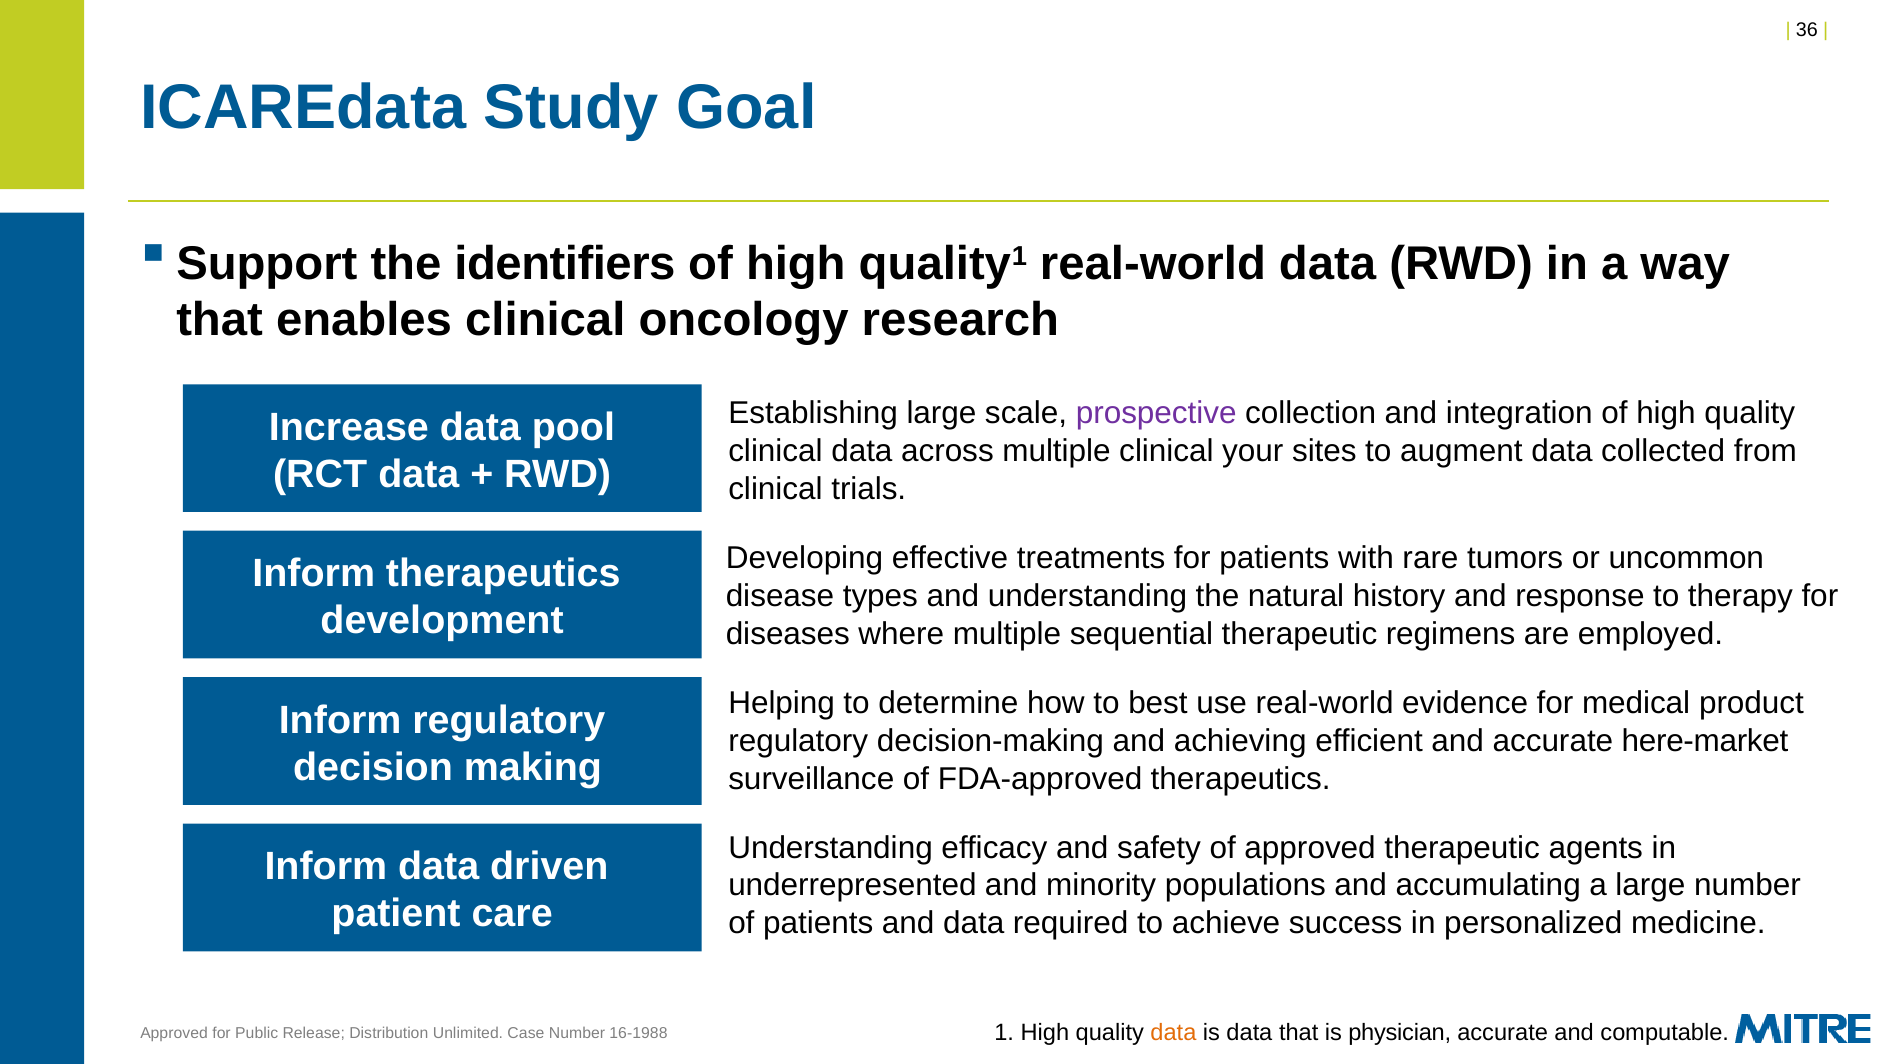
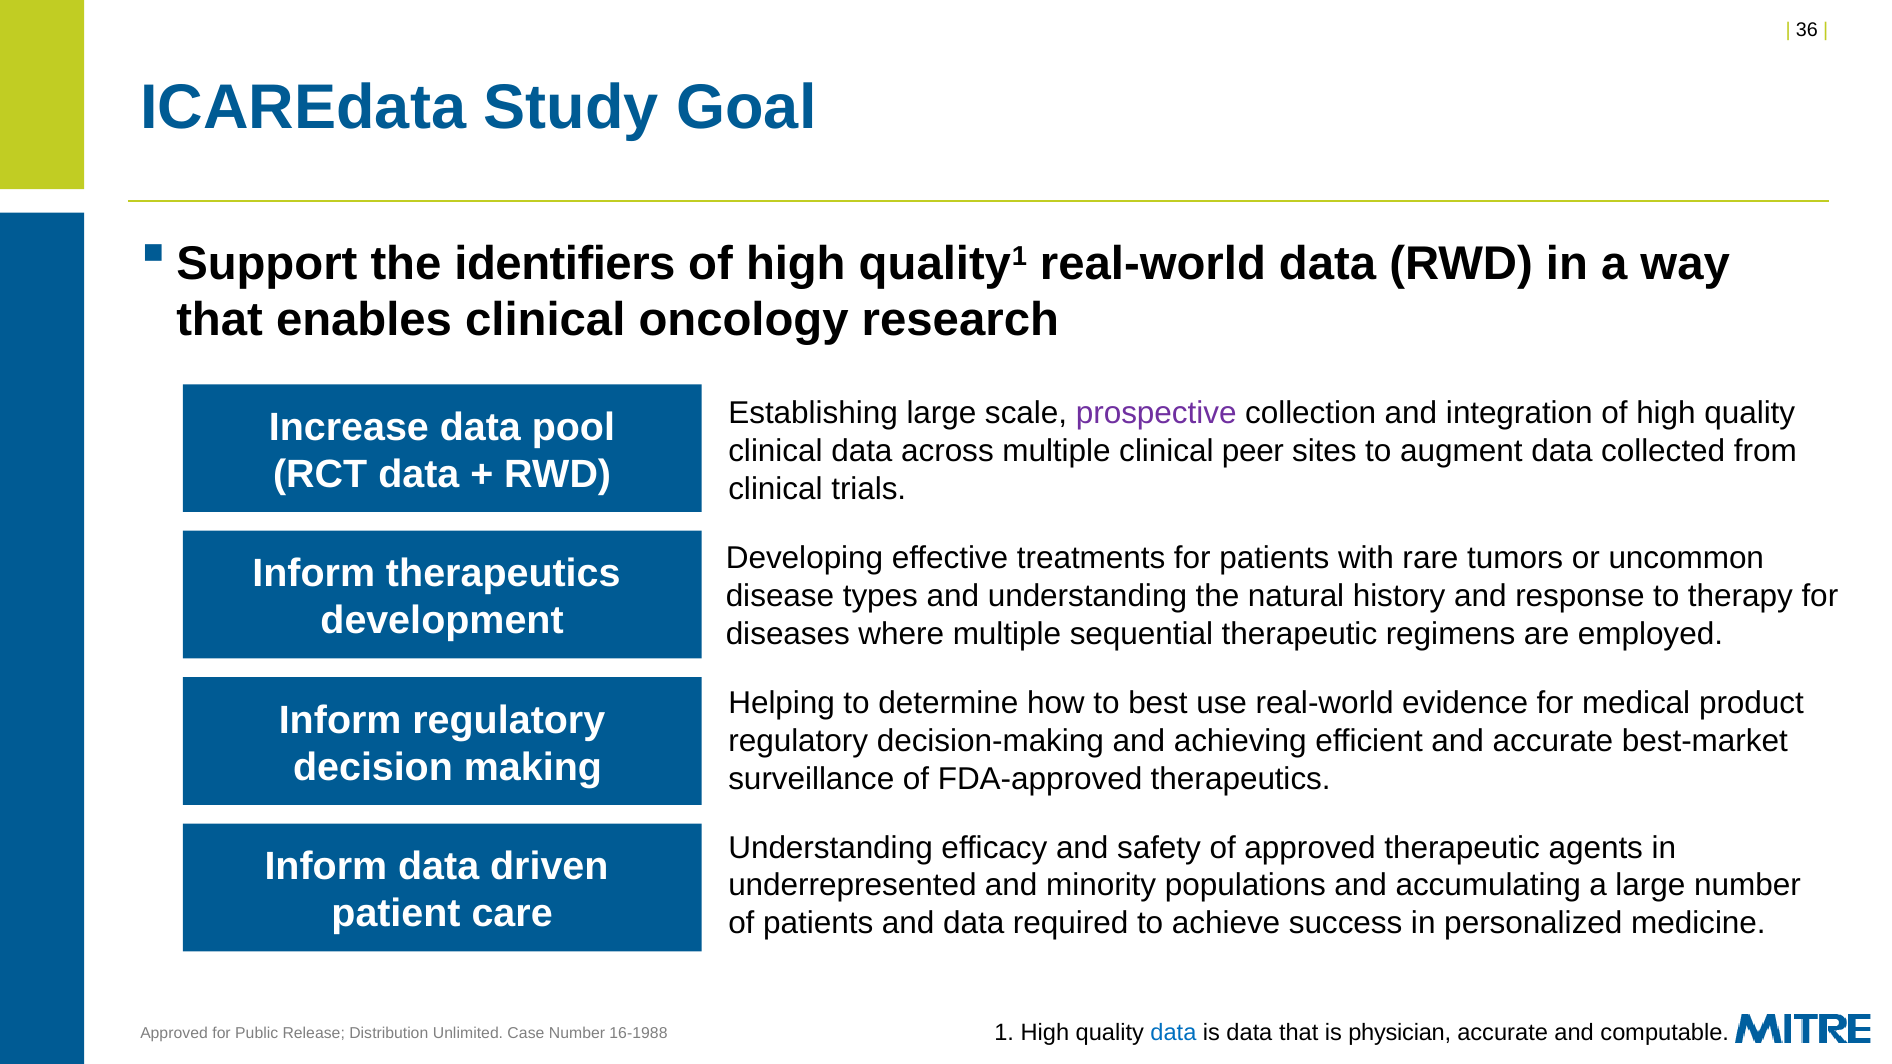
your: your -> peer
here-market: here-market -> best-market
data at (1173, 1033) colour: orange -> blue
